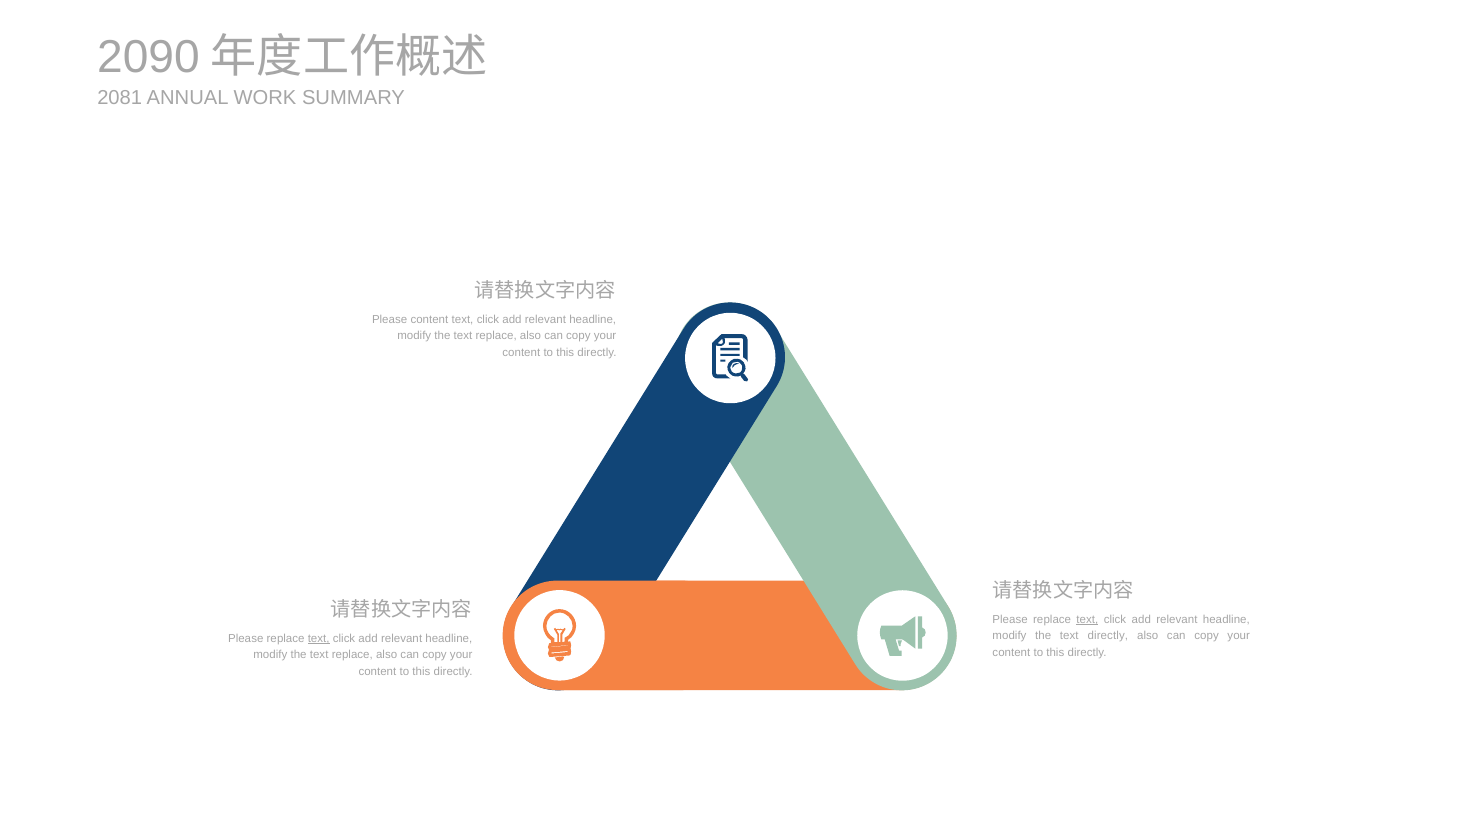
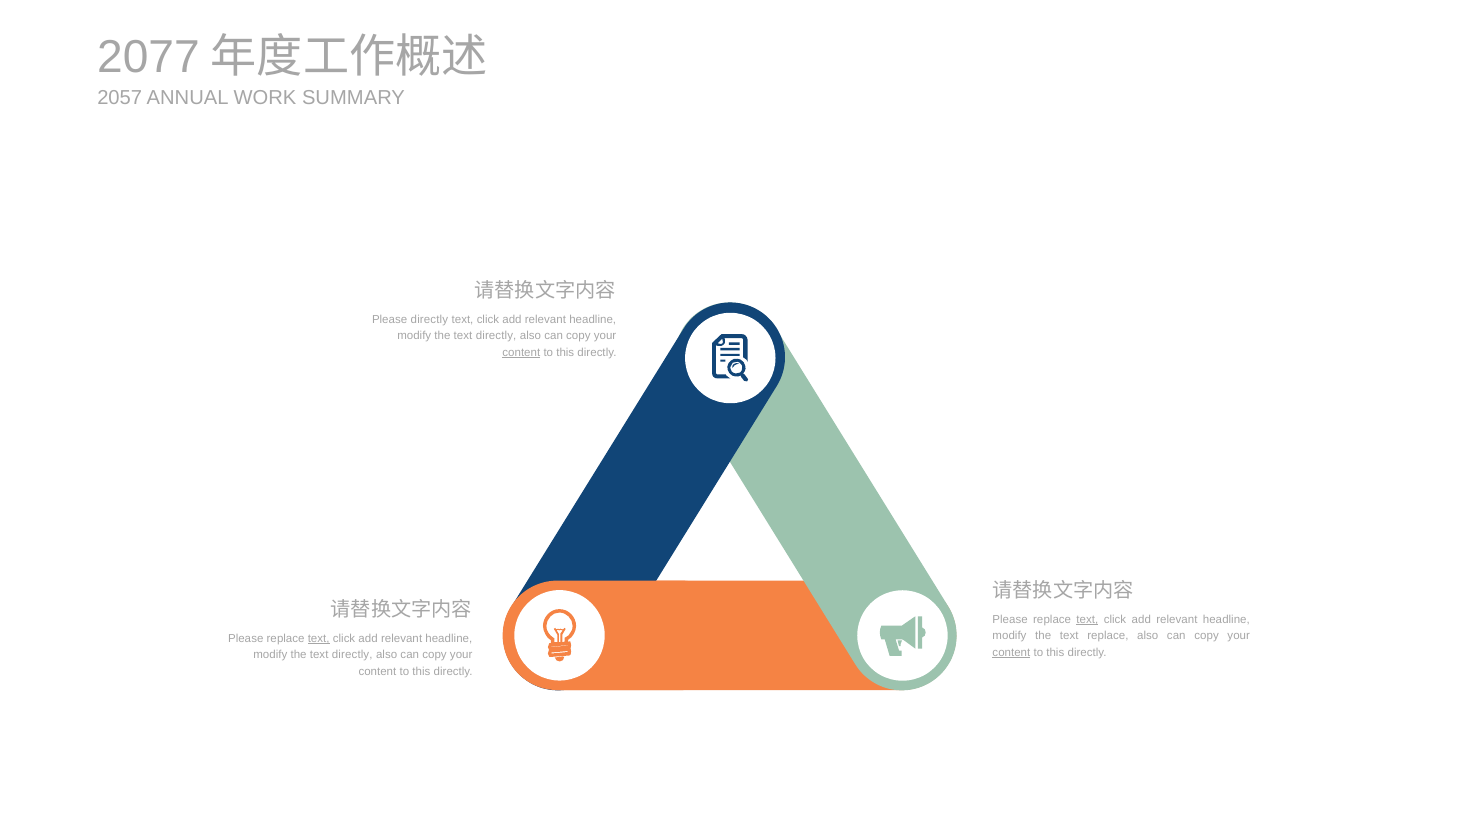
2090: 2090 -> 2077
2081: 2081 -> 2057
Please content: content -> directly
replace at (496, 336): replace -> directly
content at (521, 352) underline: none -> present
text directly: directly -> replace
content at (1011, 652) underline: none -> present
replace at (352, 655): replace -> directly
